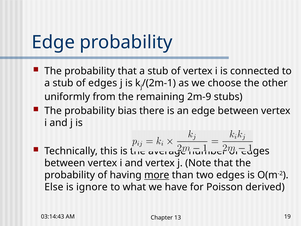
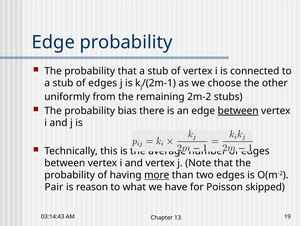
2m-9: 2m-9 -> 2m-2
between at (238, 111) underline: none -> present
Else: Else -> Pair
ignore: ignore -> reason
derived: derived -> skipped
